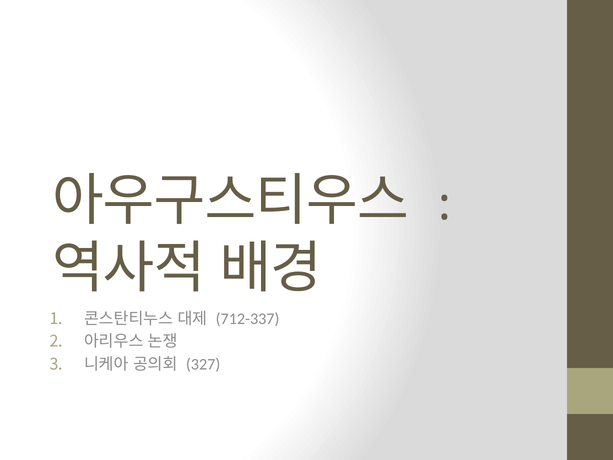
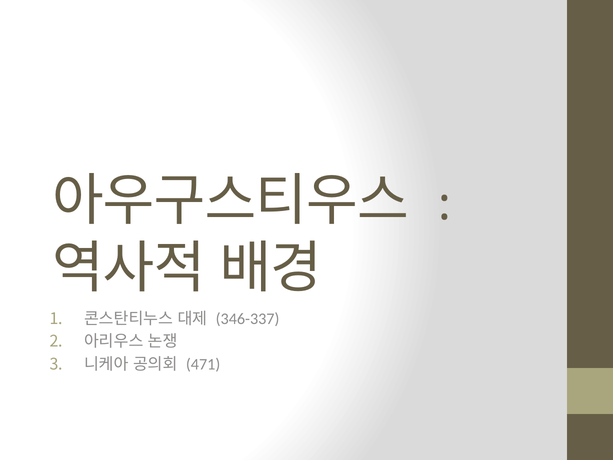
712-337: 712-337 -> 346-337
327: 327 -> 471
